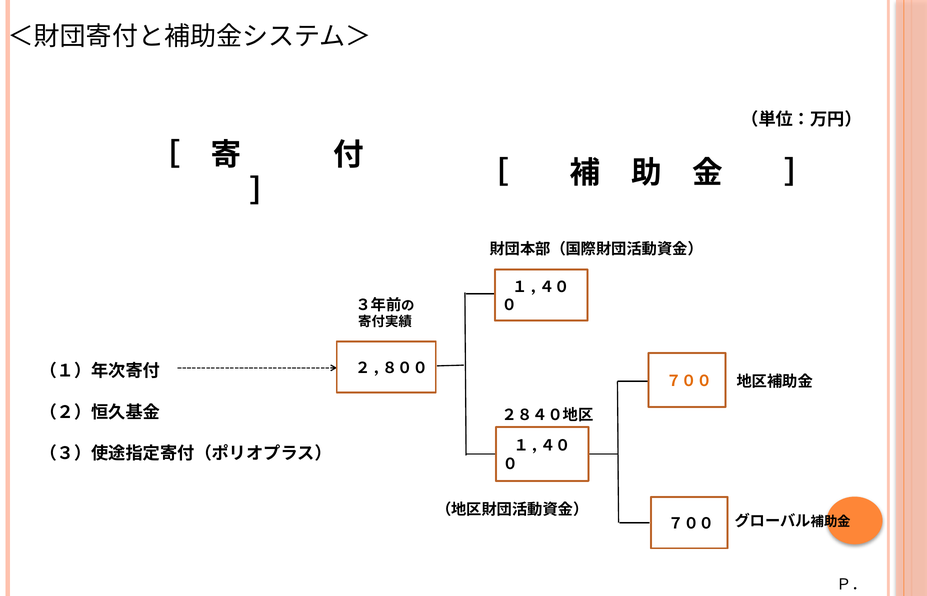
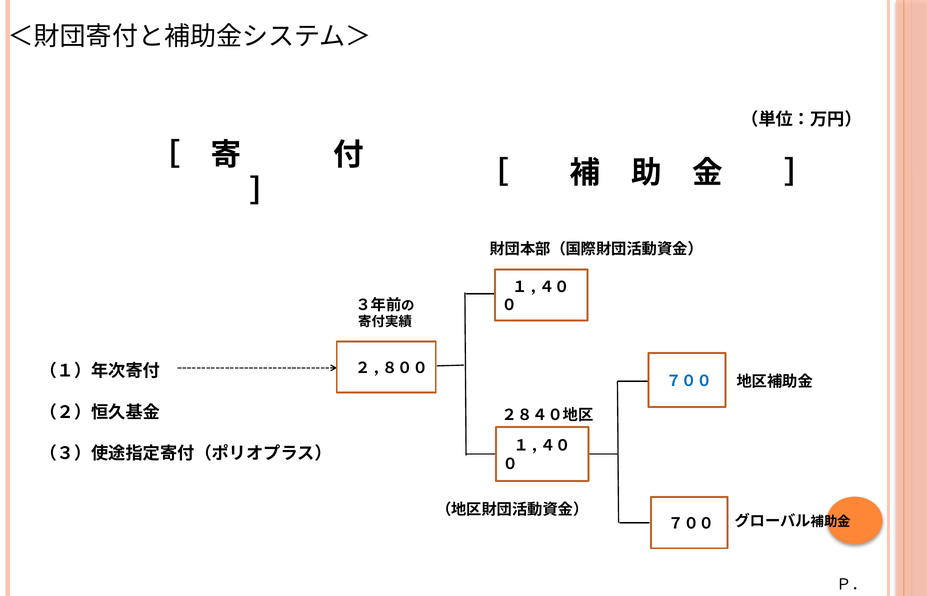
７００ at (689, 381) colour: orange -> blue
